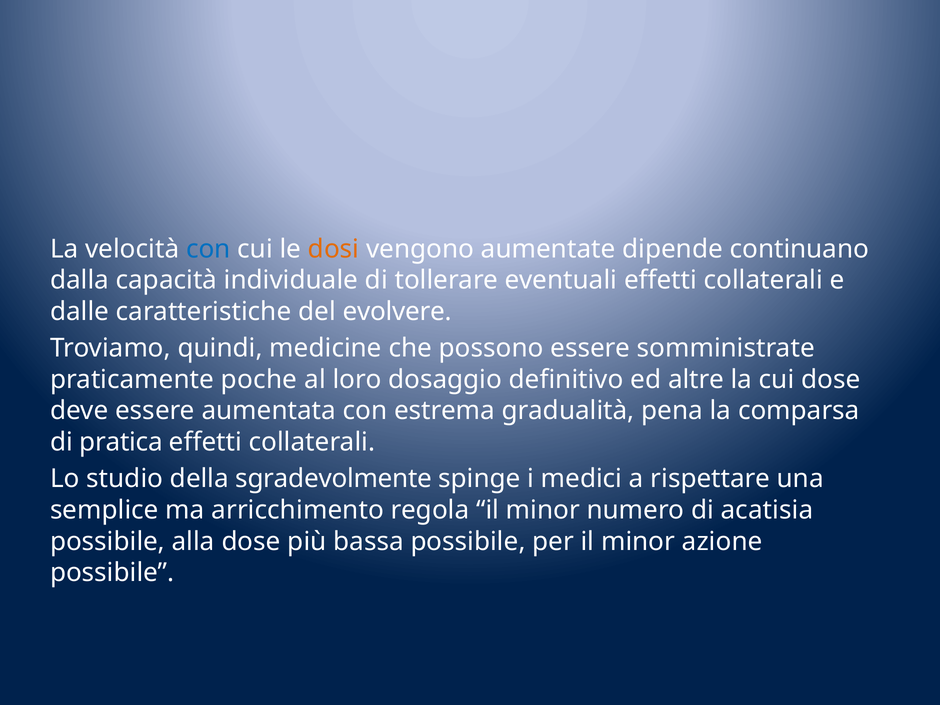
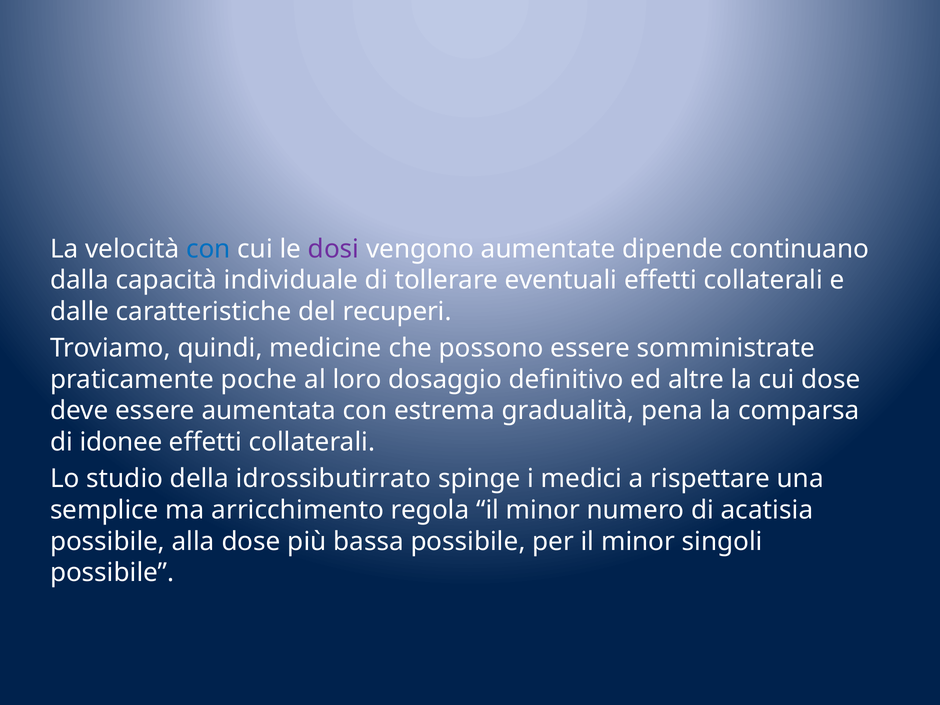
dosi colour: orange -> purple
evolvere: evolvere -> recuperi
pratica: pratica -> idonee
sgradevolmente: sgradevolmente -> idrossibutirrato
azione: azione -> singoli
